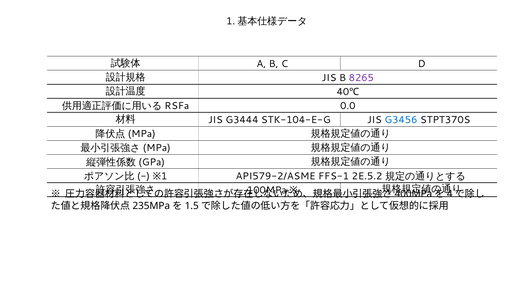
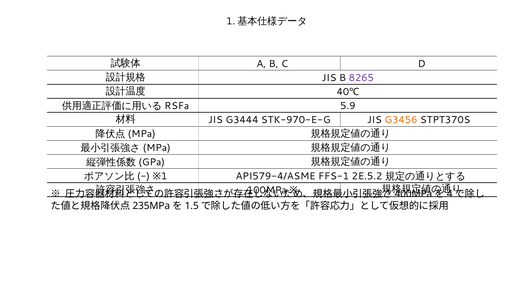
0.0: 0.0 -> 5.9
STK-104-E-G: STK-104-E-G -> STK-970-E-G
G3456 colour: blue -> orange
API579-2/ASME: API579-2/ASME -> API579-4/ASME
